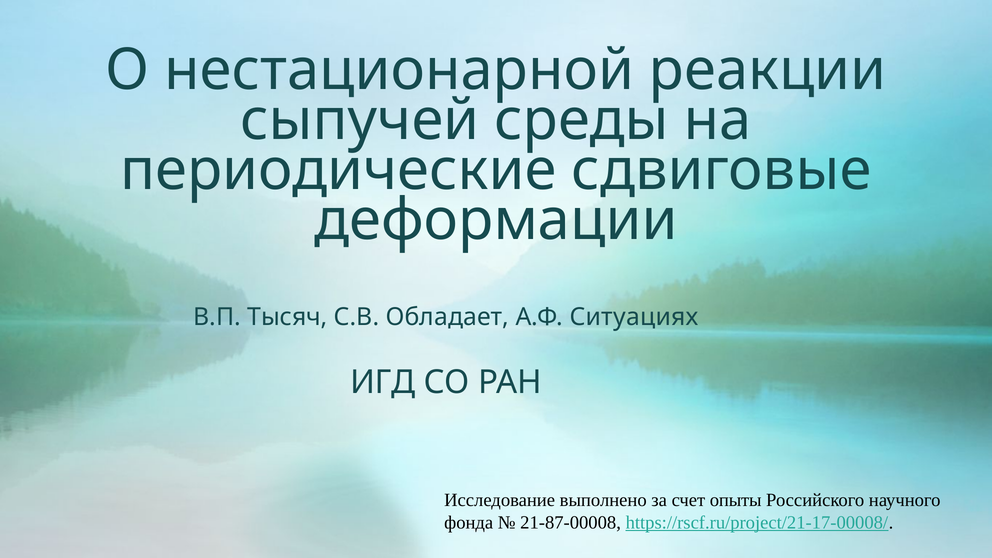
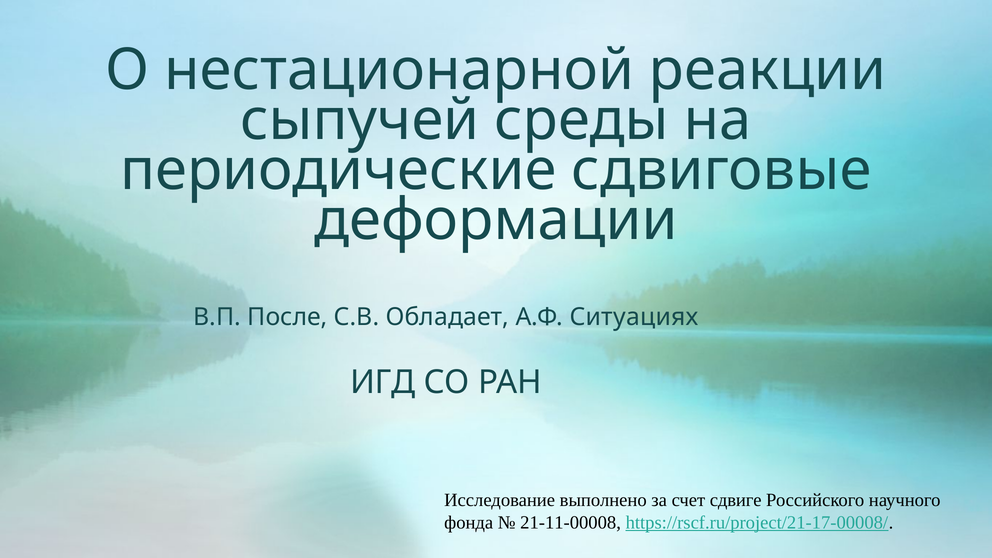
Тысяч: Тысяч -> После
опыты: опыты -> сдвиге
21-87-00008: 21-87-00008 -> 21-11-00008
